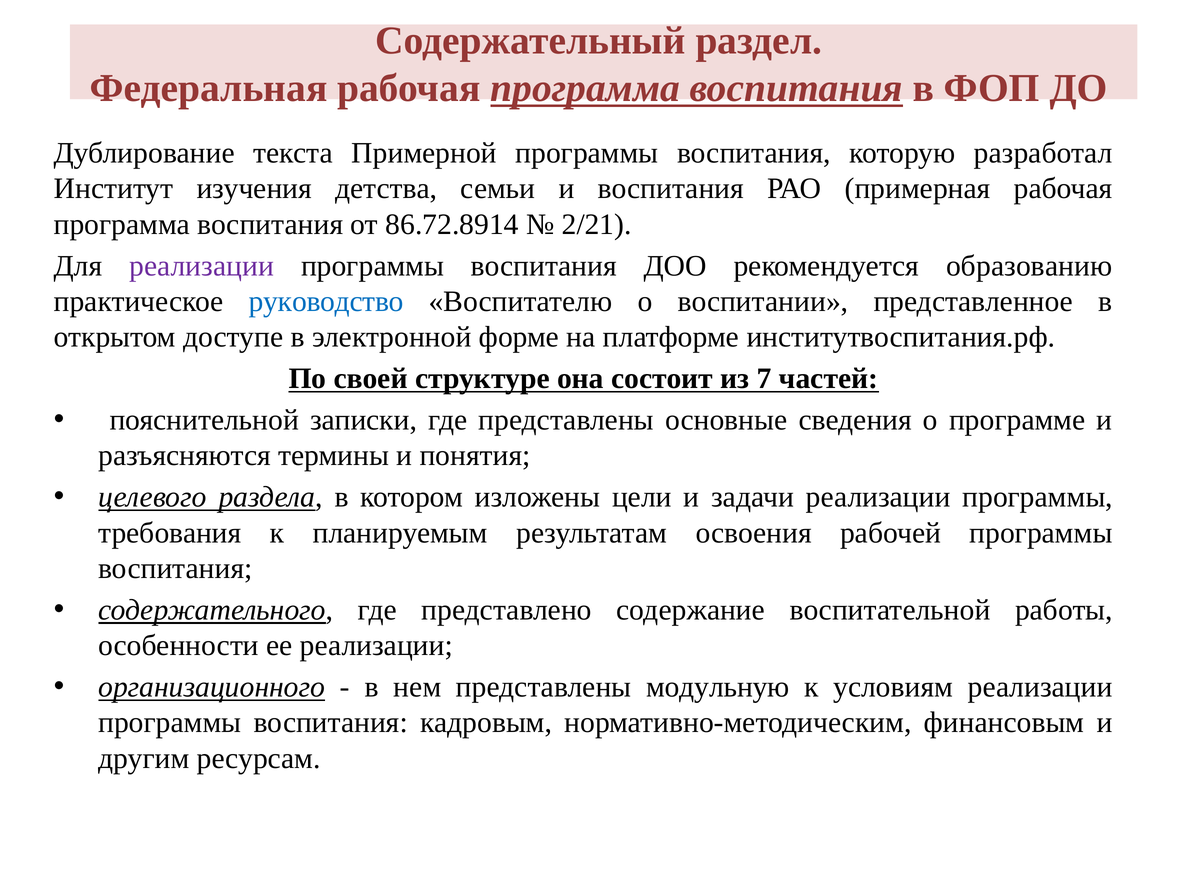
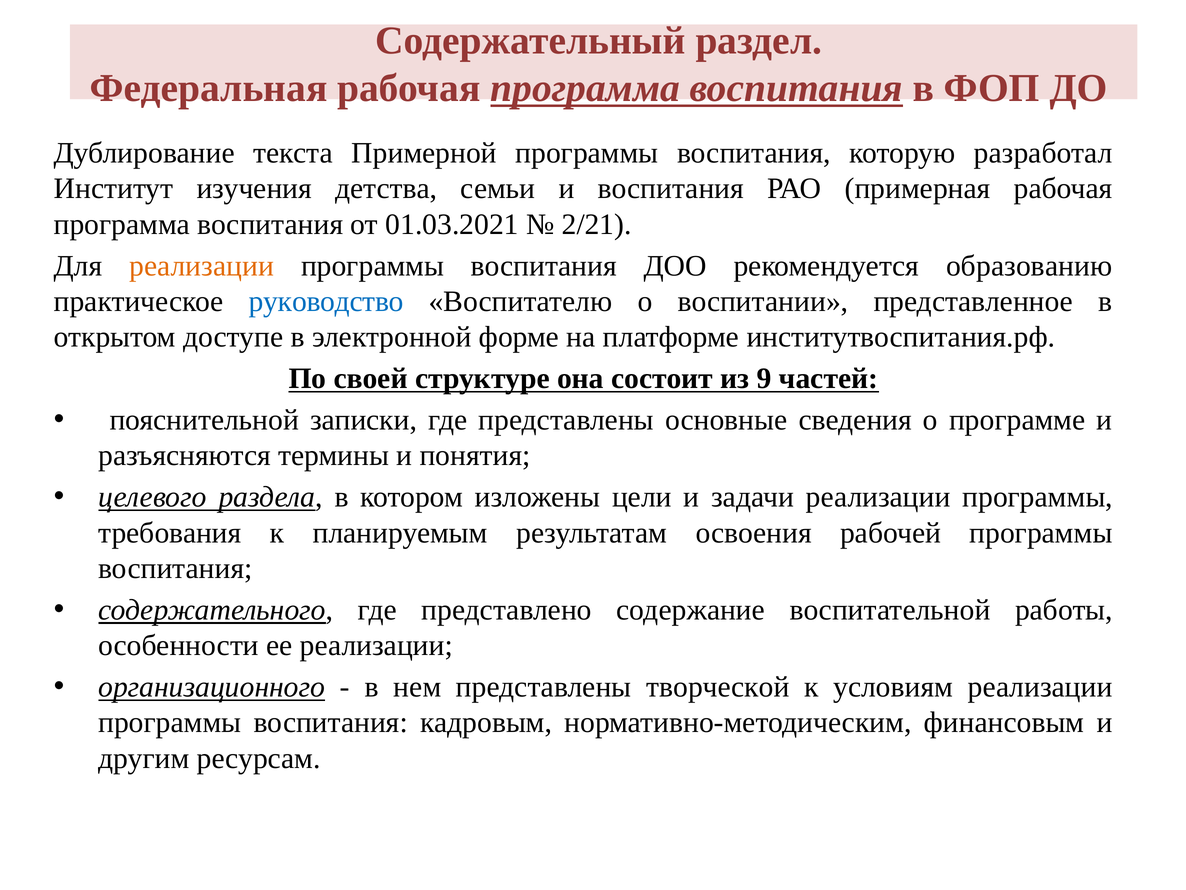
86.72.8914: 86.72.8914 -> 01.03.2021
реализации at (202, 266) colour: purple -> orange
7: 7 -> 9
модульную: модульную -> творческой
